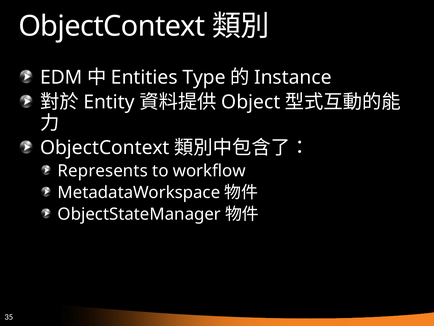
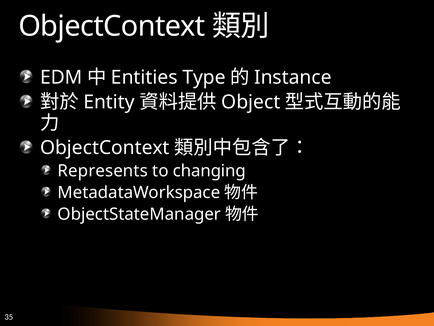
workflow: workflow -> changing
